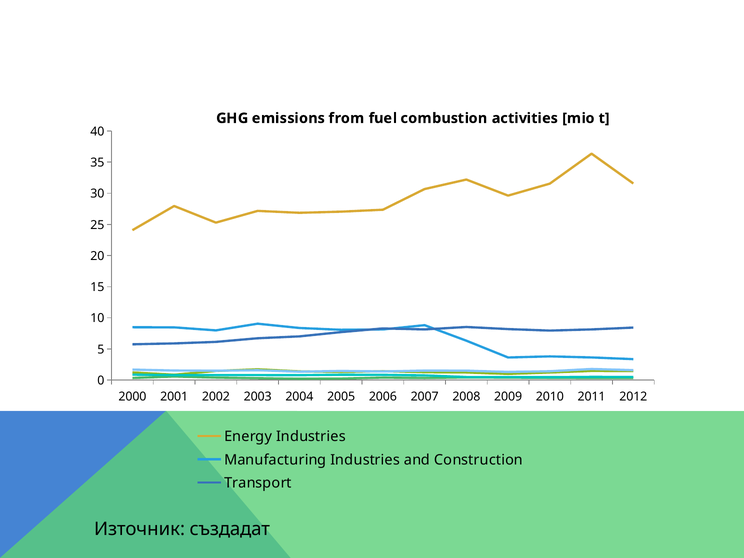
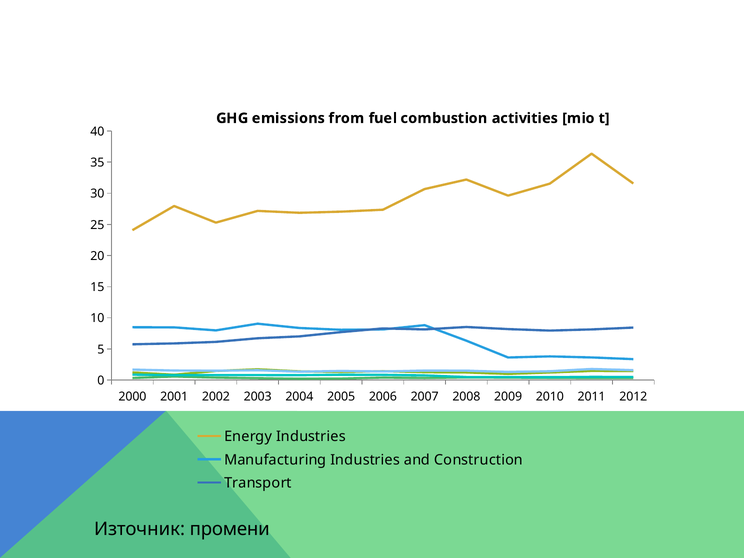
създадат: създадат -> промени
